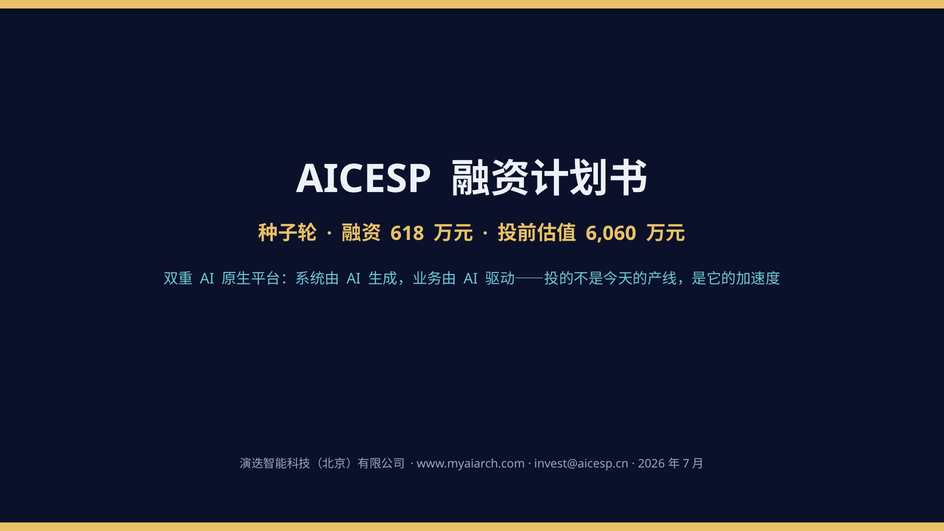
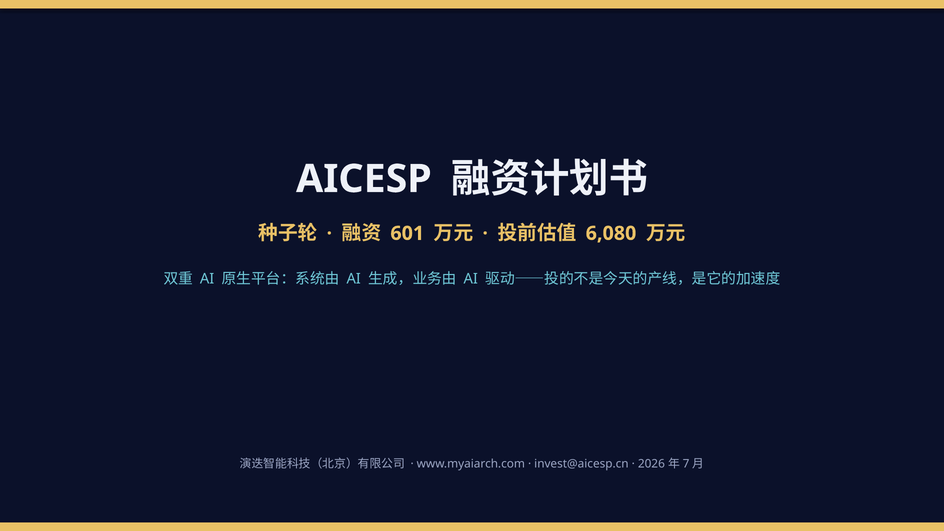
618: 618 -> 601
6,060: 6,060 -> 6,080
